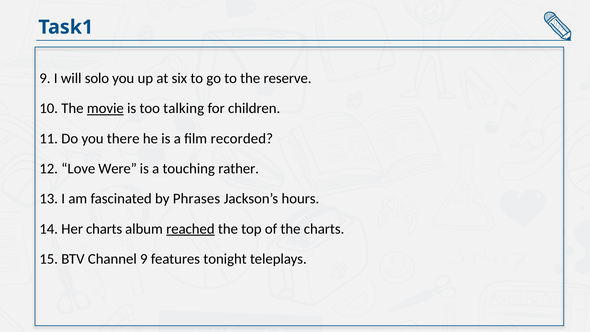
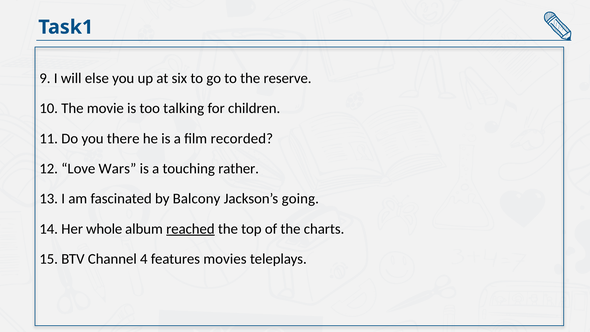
solo: solo -> else
movie underline: present -> none
Were: Were -> Wars
Phrases: Phrases -> Balcony
hours: hours -> going
Her charts: charts -> whole
Channel 9: 9 -> 4
tonight: tonight -> movies
